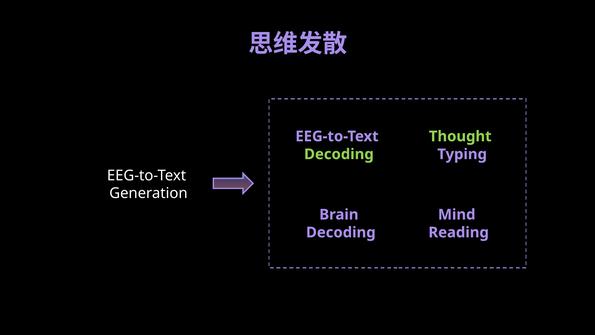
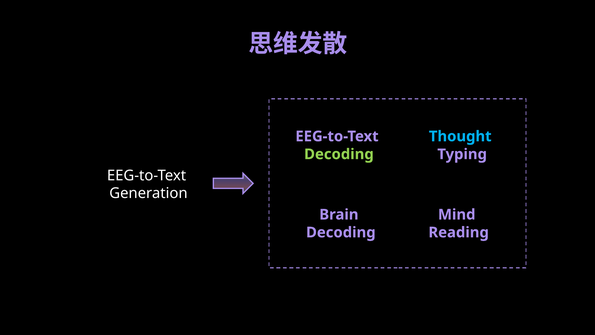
Thought colour: light green -> light blue
